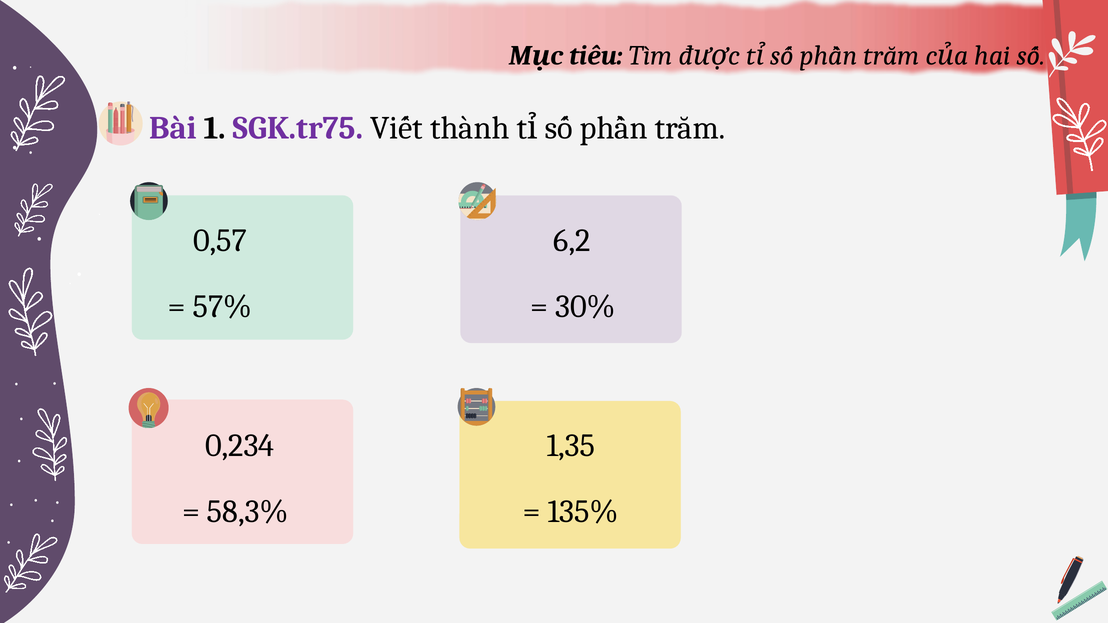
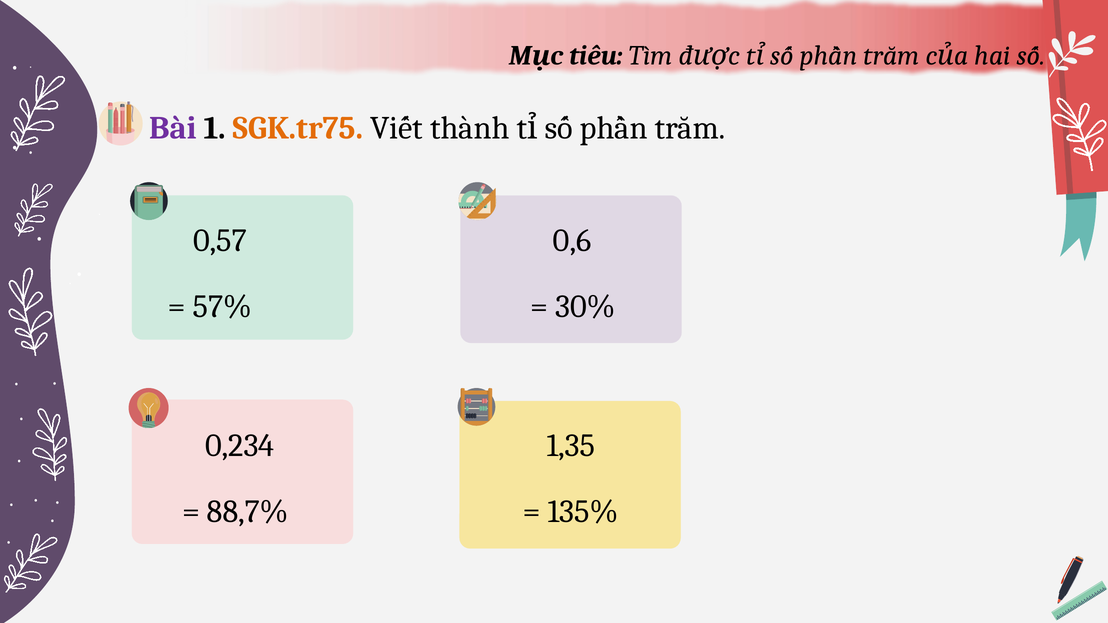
SGK.tr75 colour: purple -> orange
6,2: 6,2 -> 0,6
58,3%: 58,3% -> 88,7%
